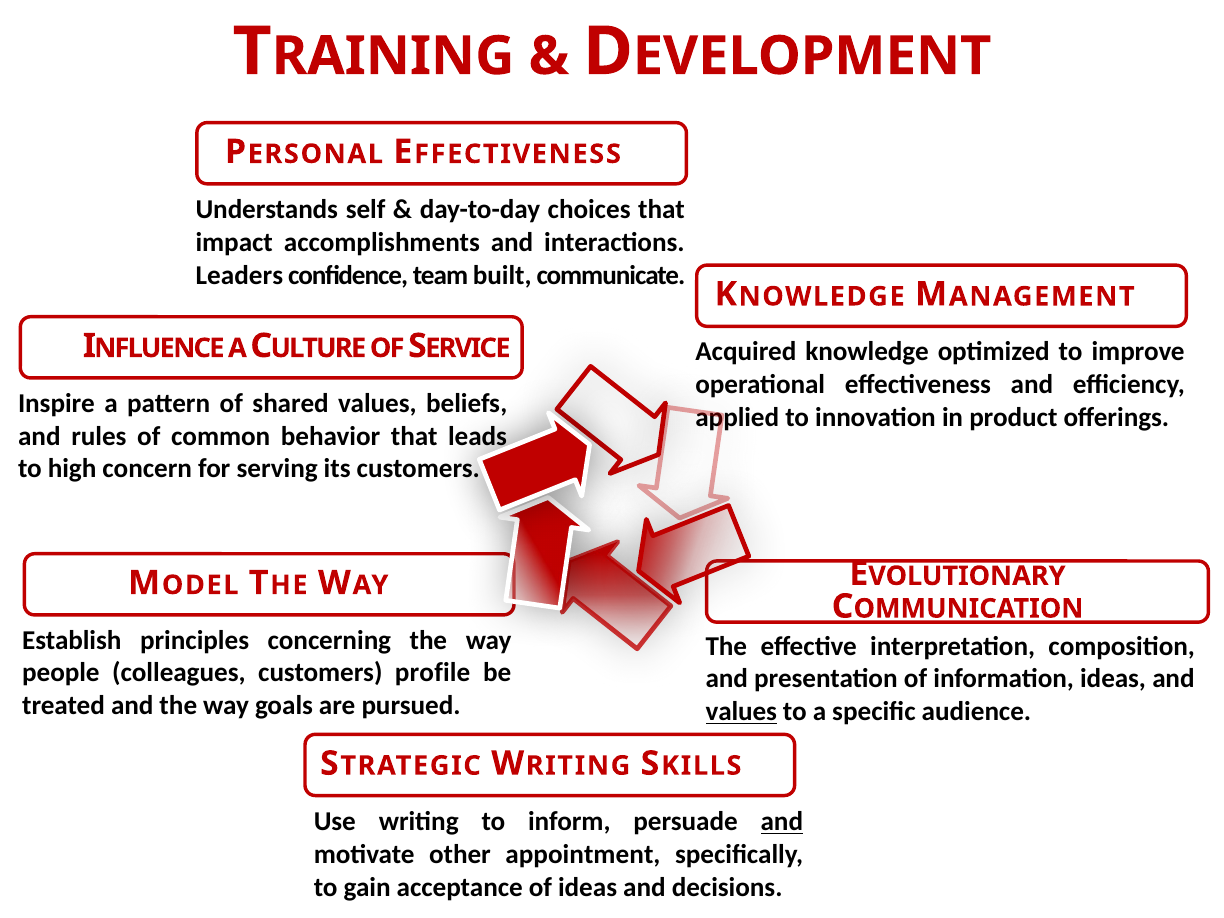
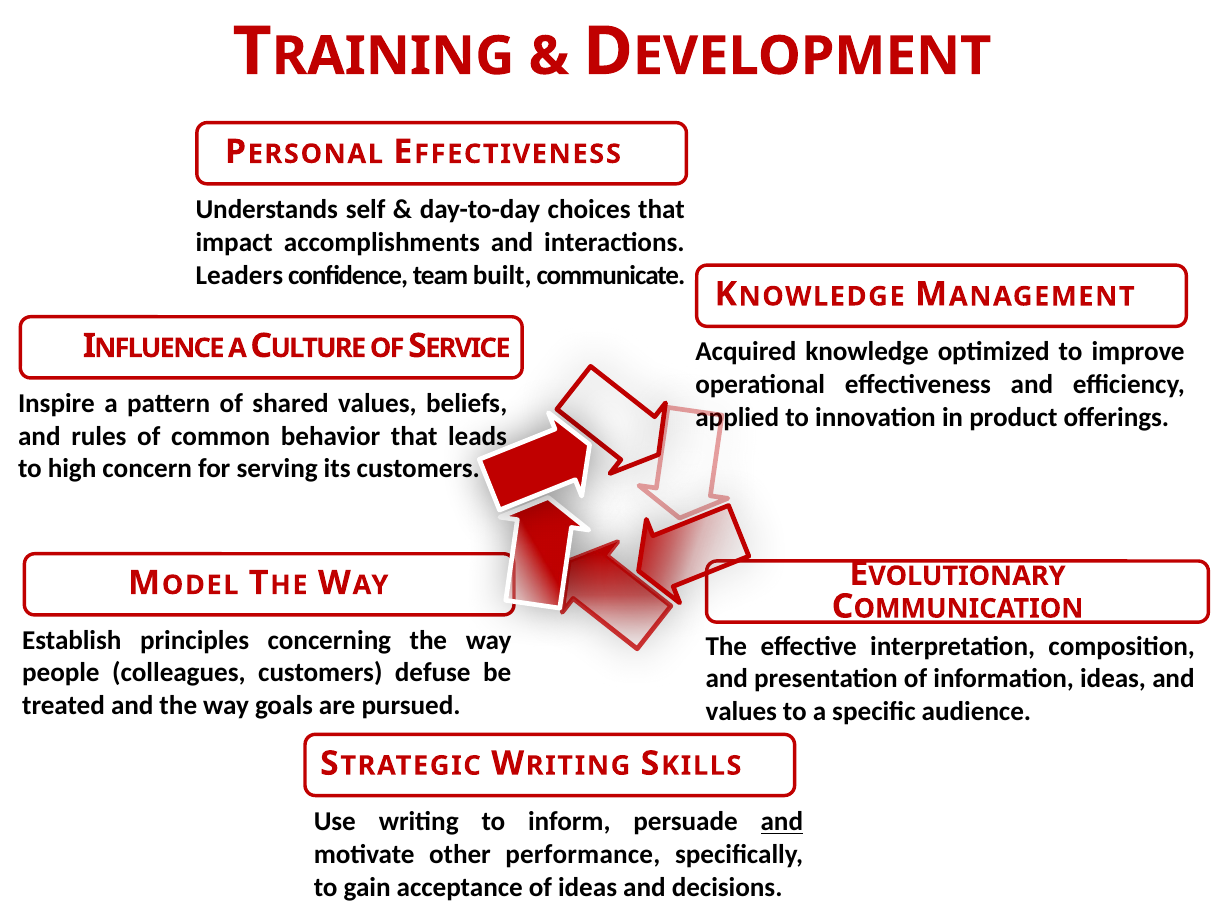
profile: profile -> defuse
values at (741, 712) underline: present -> none
appointment: appointment -> performance
